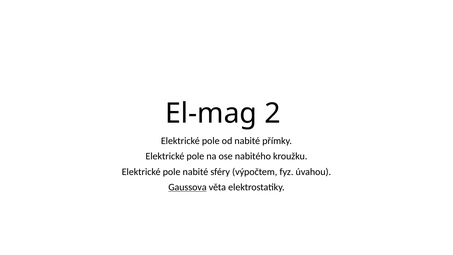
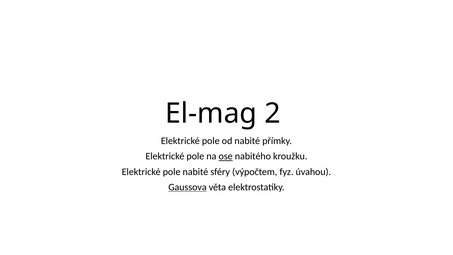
ose underline: none -> present
